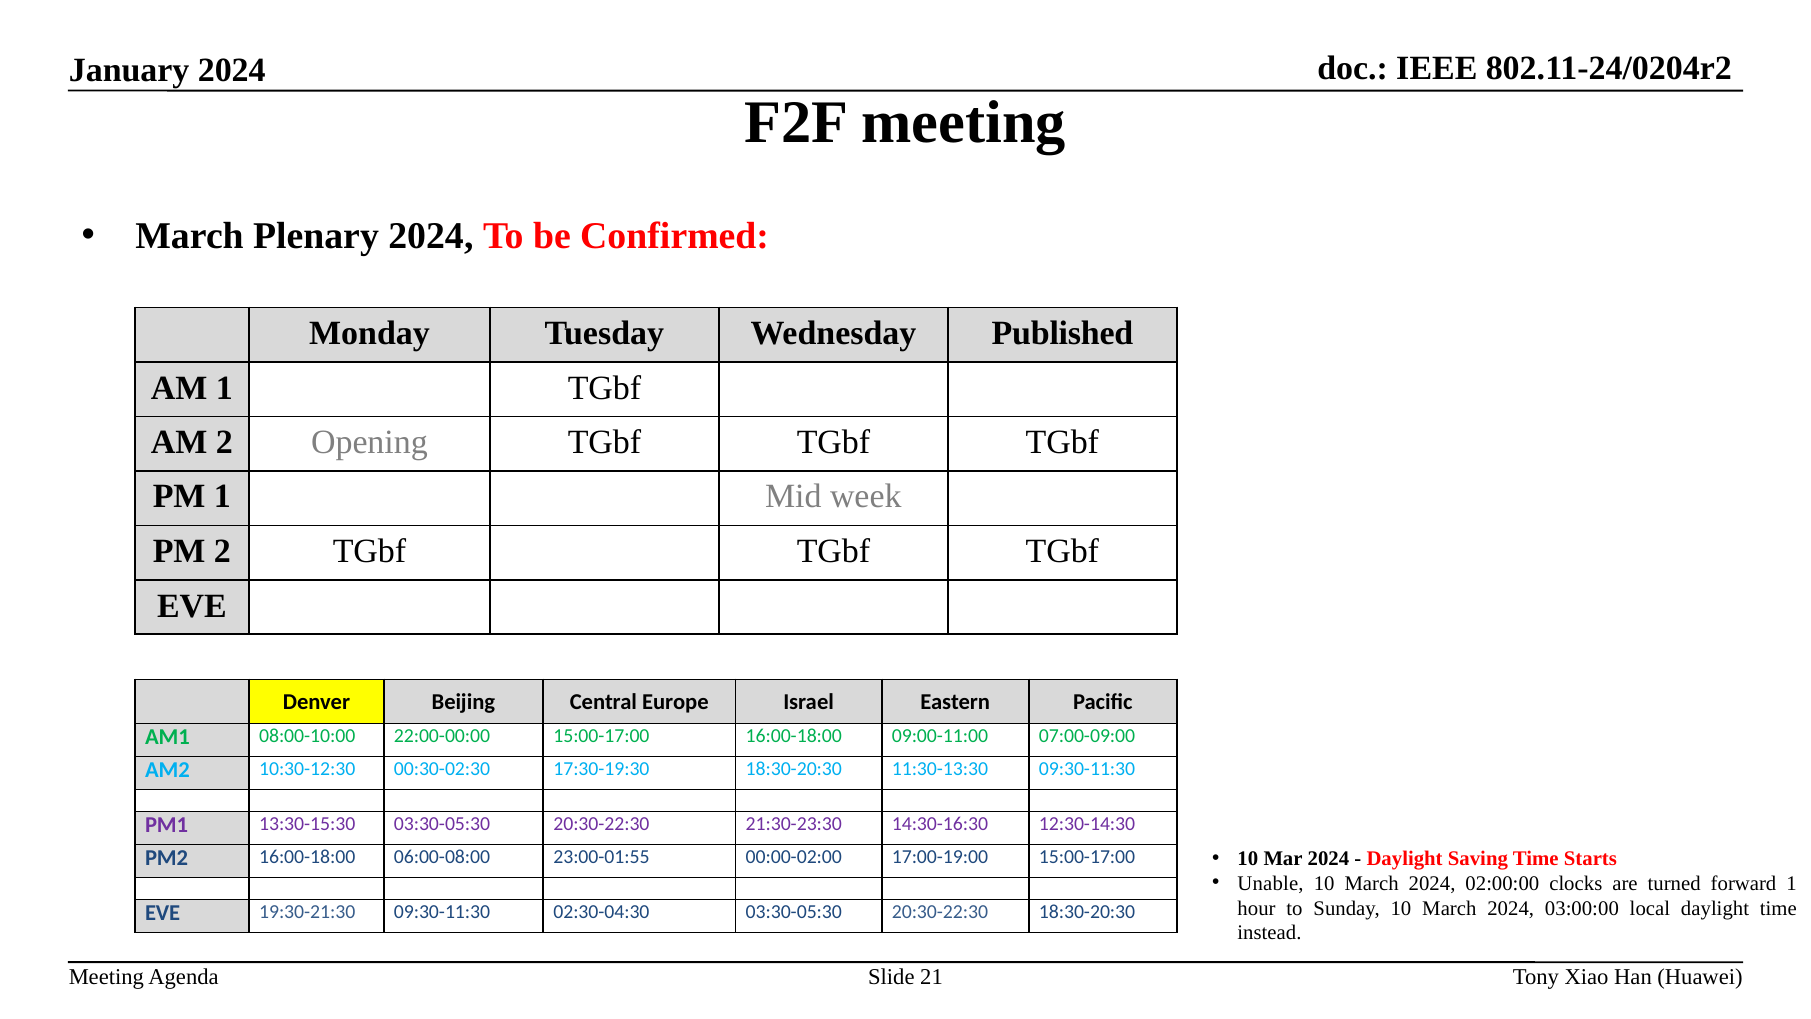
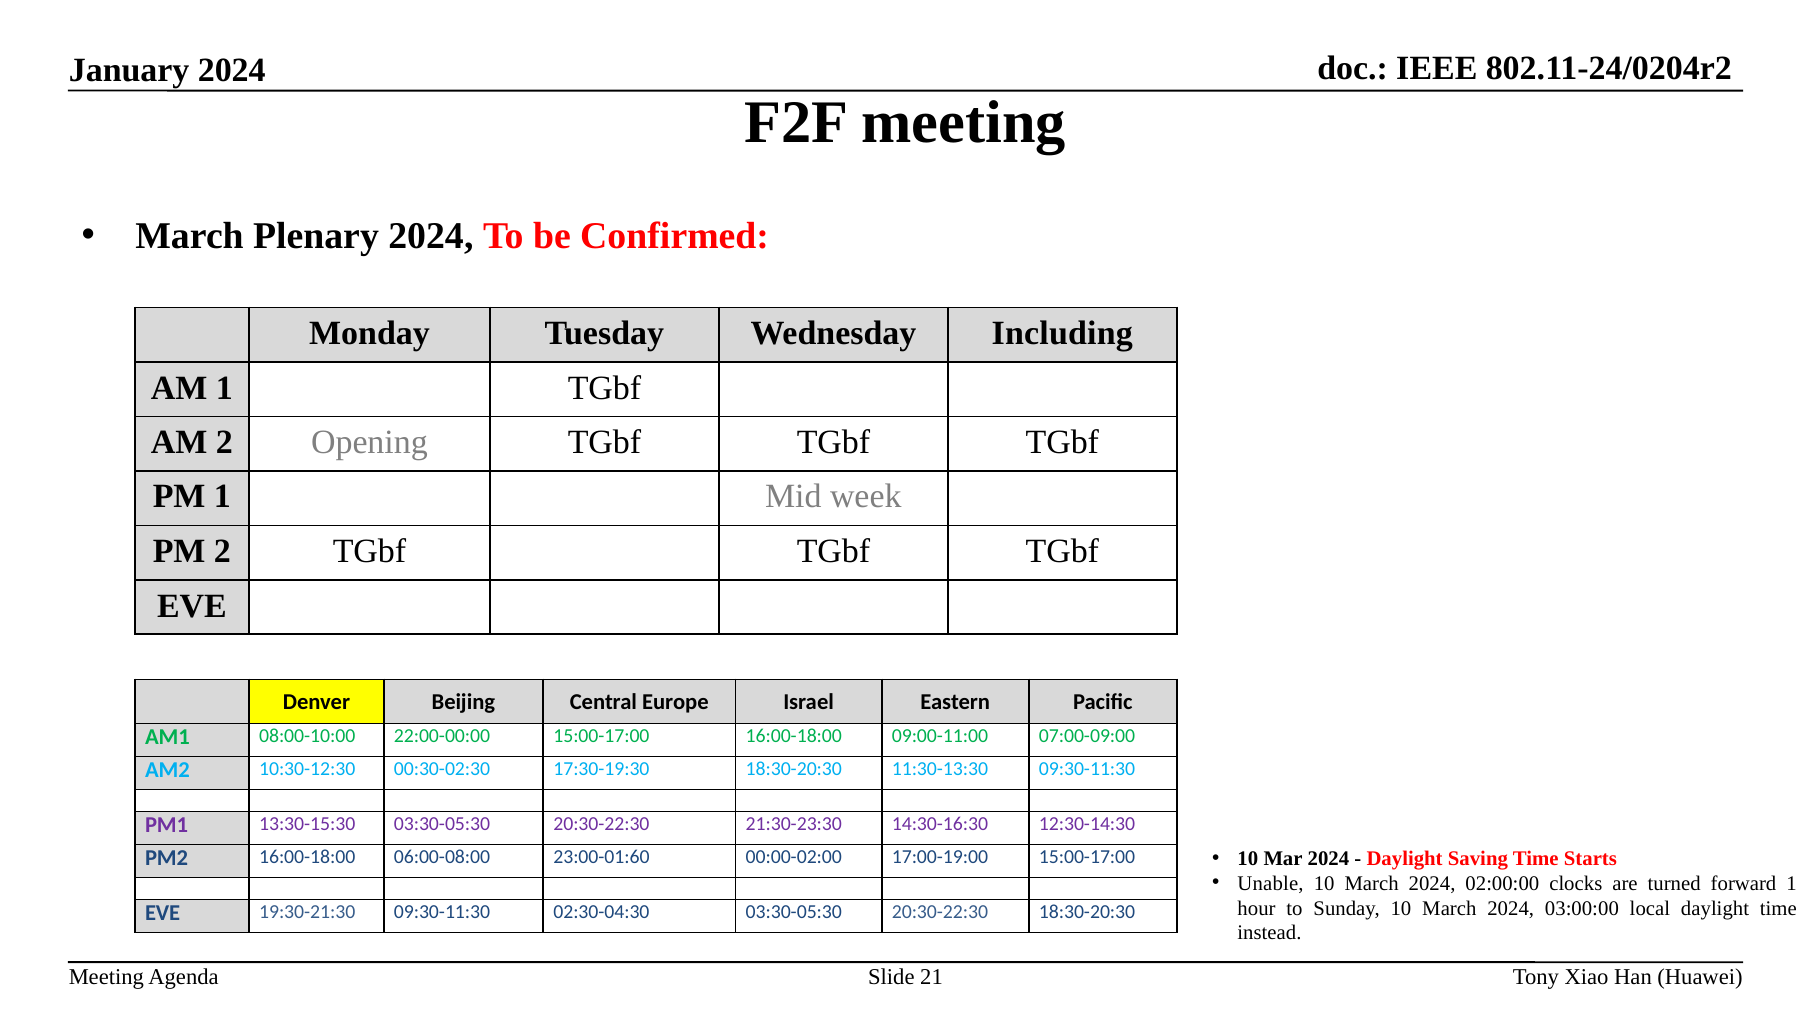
Published: Published -> Including
23:00-01:55: 23:00-01:55 -> 23:00-01:60
